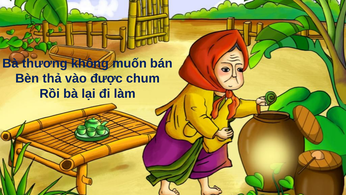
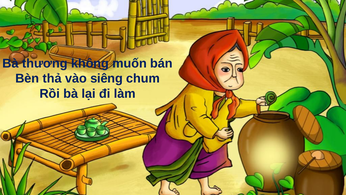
được: được -> siêng
